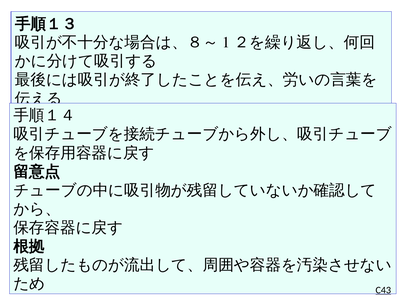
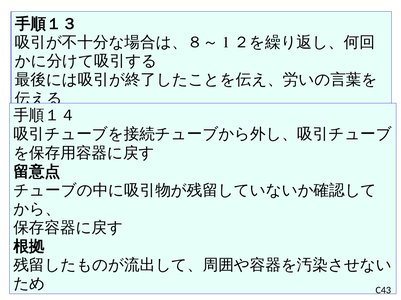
C43 underline: present -> none
